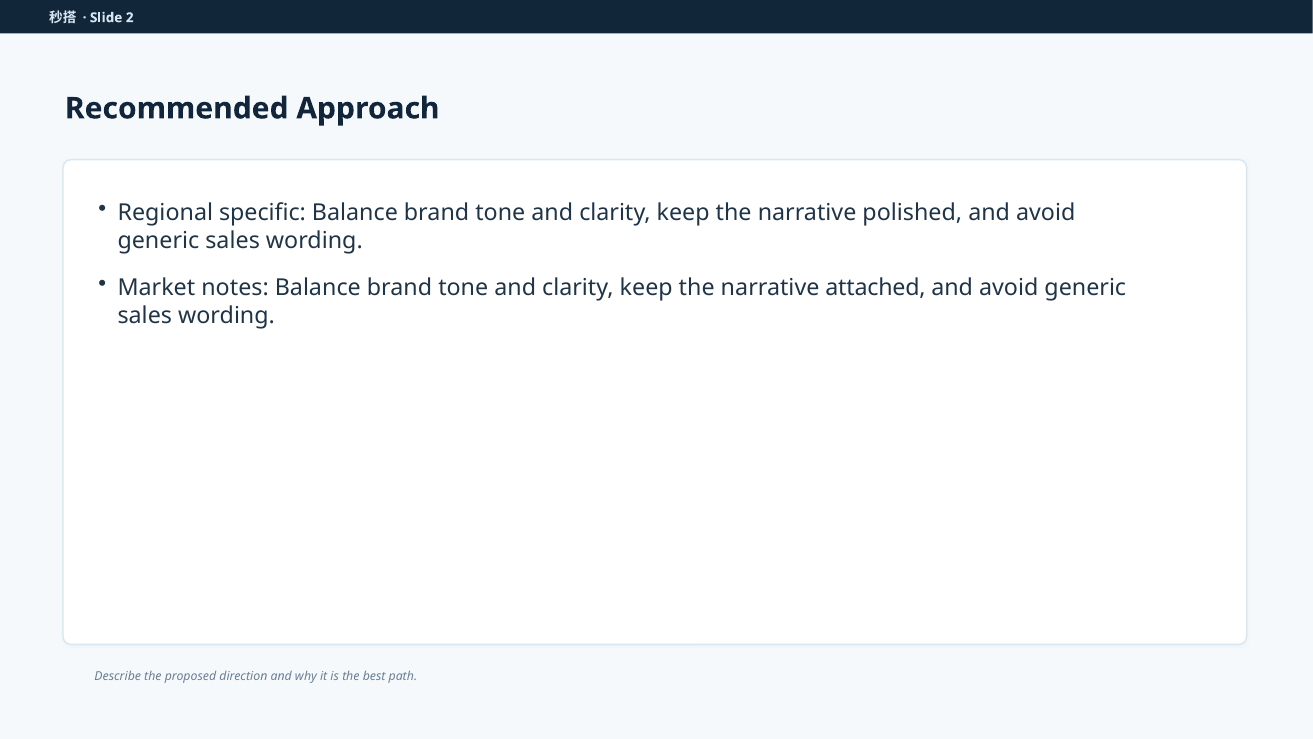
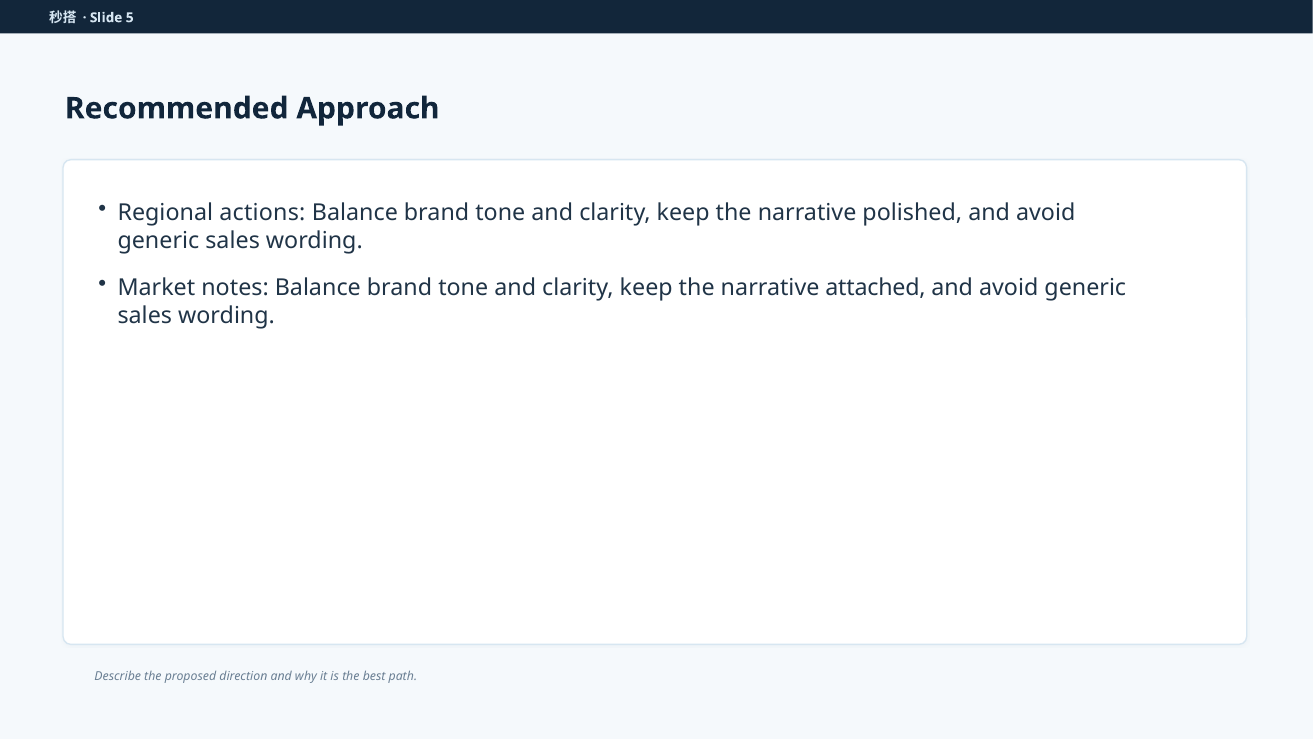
2: 2 -> 5
specific: specific -> actions
